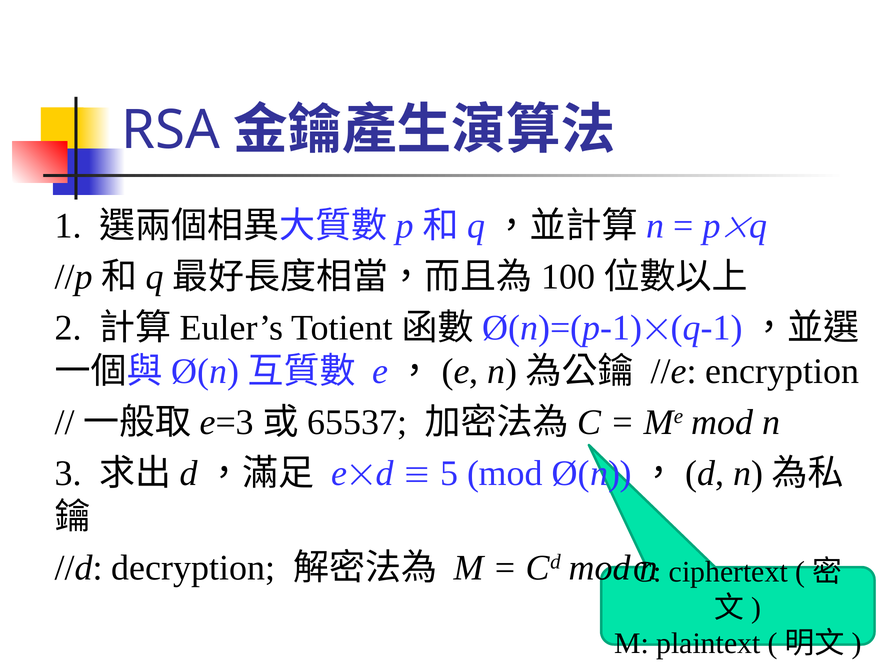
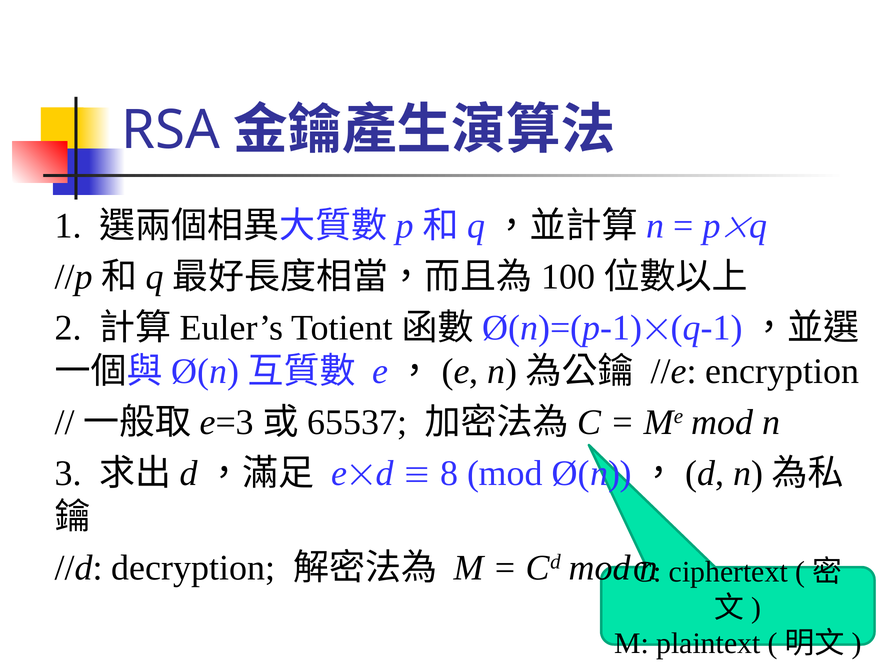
5: 5 -> 8
